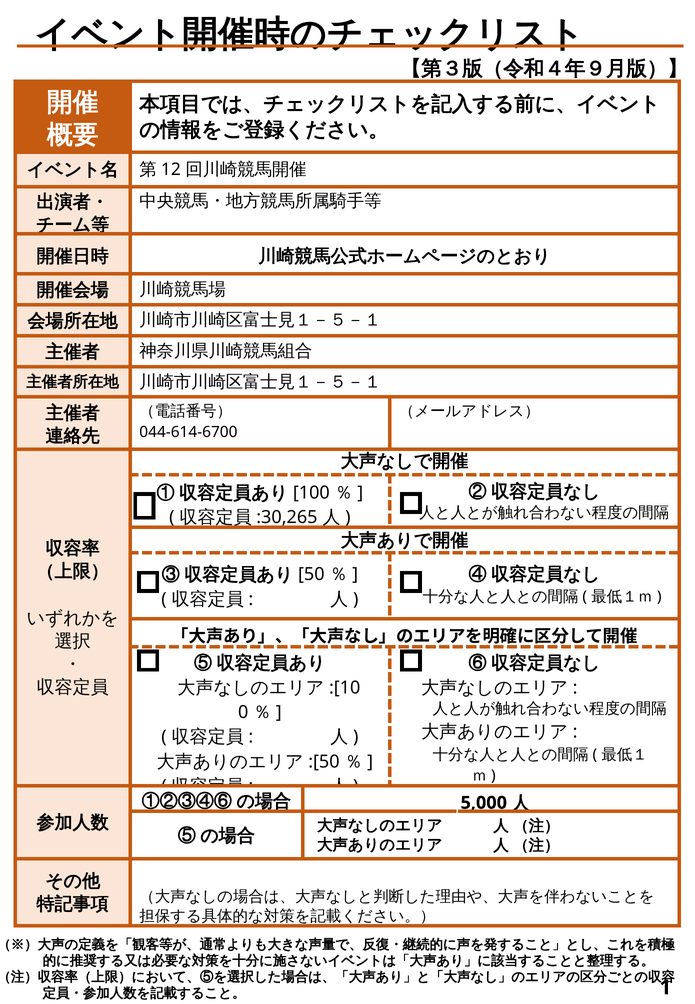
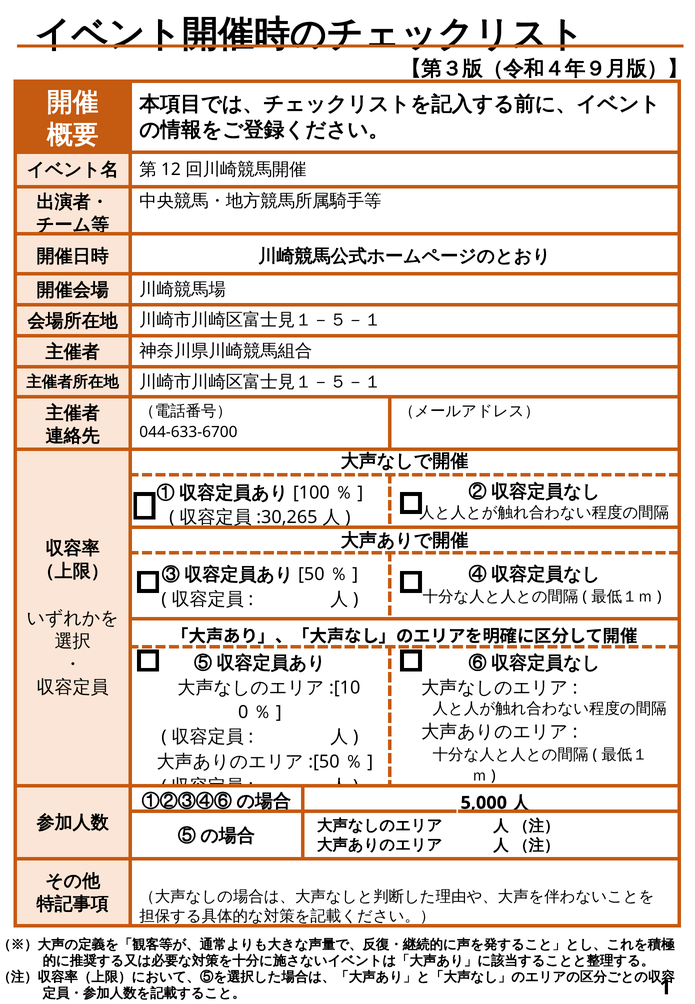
044-614-6700: 044-614-6700 -> 044-633-6700
